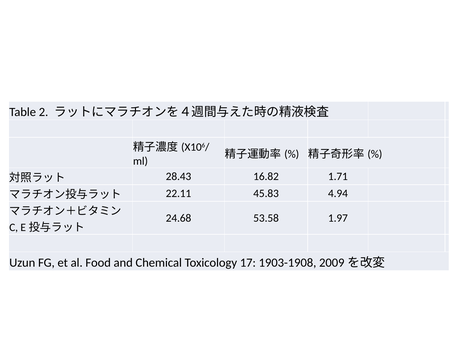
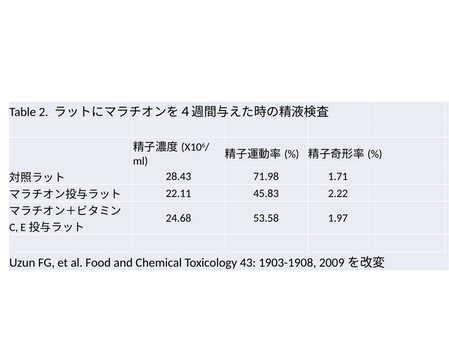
16.82: 16.82 -> 71.98
4.94: 4.94 -> 2.22
17: 17 -> 43
